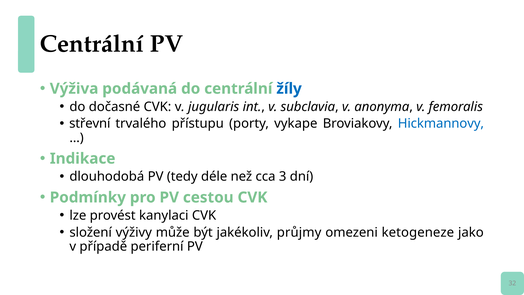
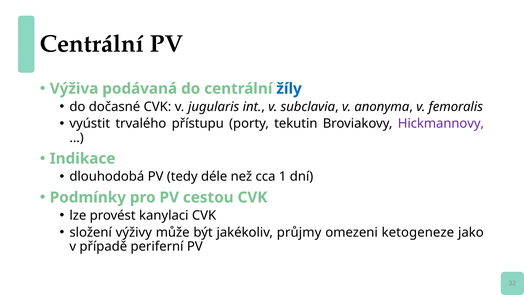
střevní: střevní -> vyústit
vykape: vykape -> tekutin
Hickmannovy colour: blue -> purple
3: 3 -> 1
